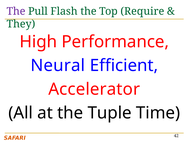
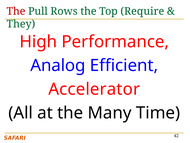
The at (16, 11) colour: purple -> red
Flash: Flash -> Rows
Neural: Neural -> Analog
Tuple: Tuple -> Many
